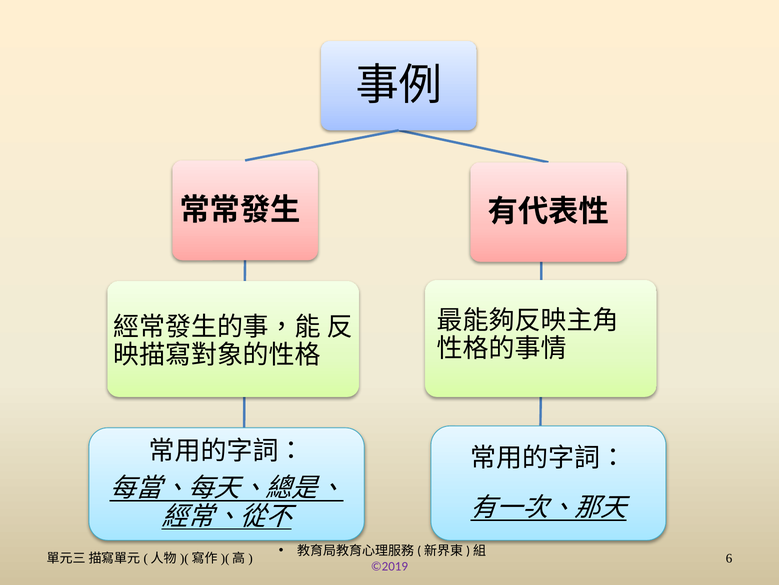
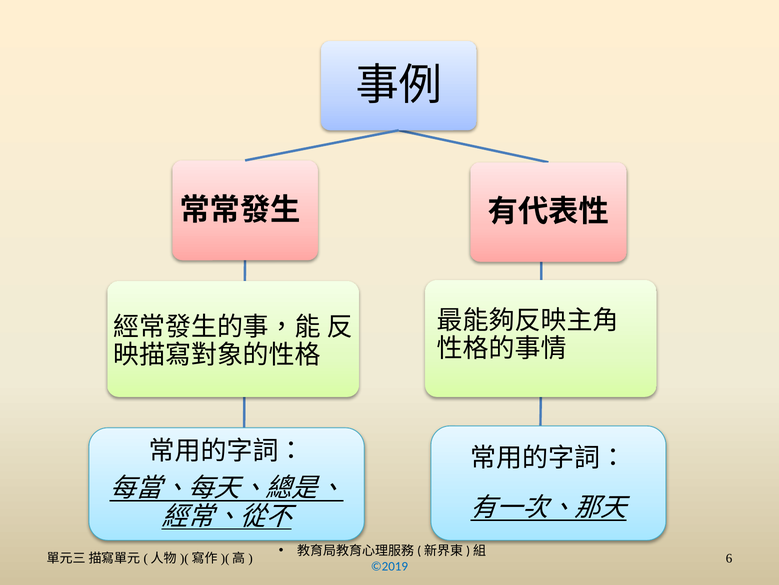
©2019 colour: purple -> blue
